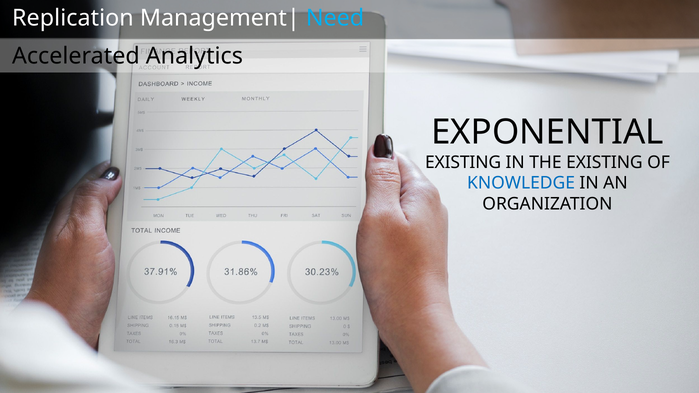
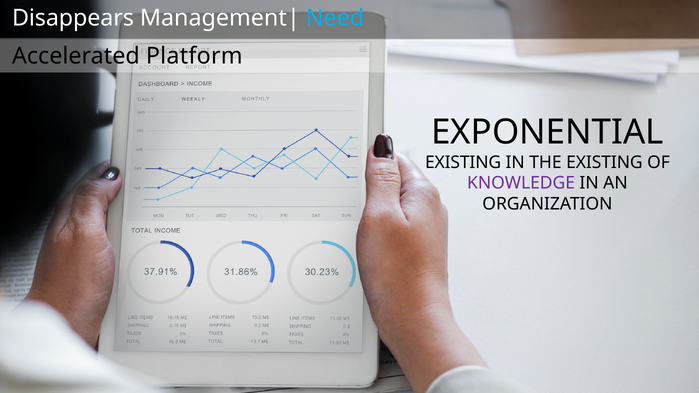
Replication: Replication -> Disappears
Analytics: Analytics -> Platform
KNOWLEDGE colour: blue -> purple
